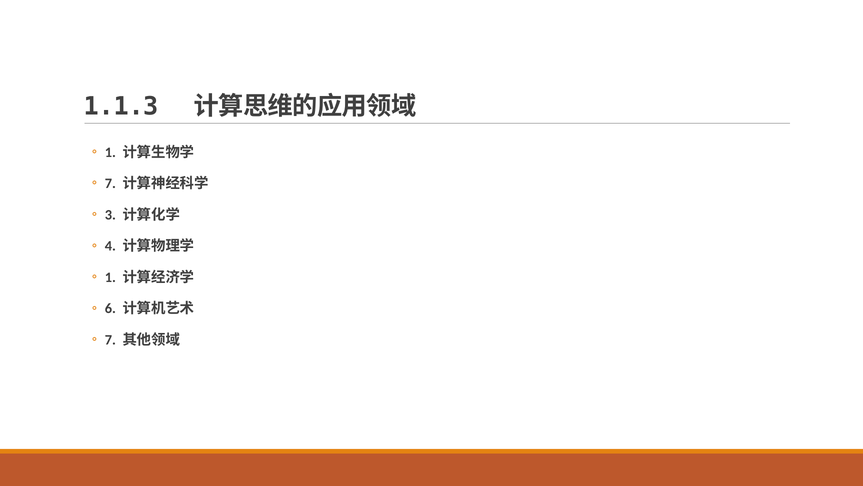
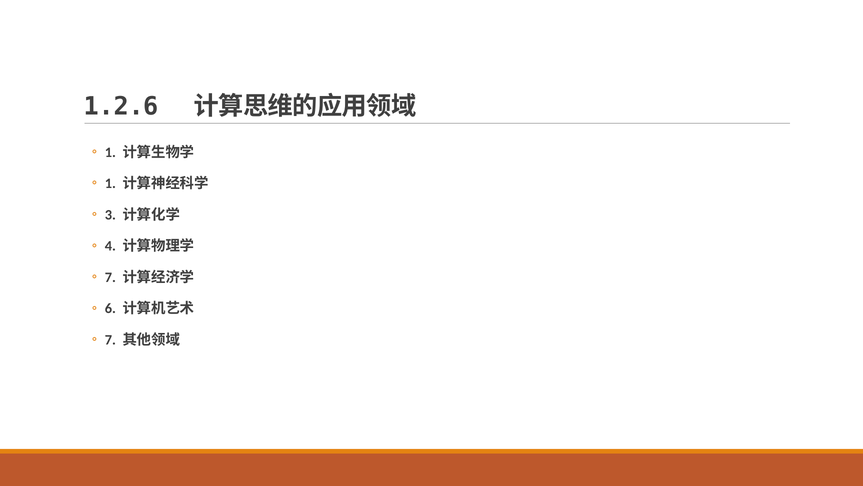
1.1.3: 1.1.3 -> 1.2.6
7 at (110, 183): 7 -> 1
1 at (110, 277): 1 -> 7
